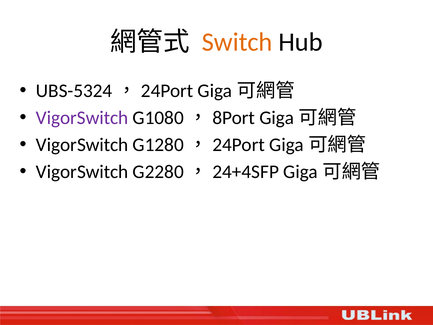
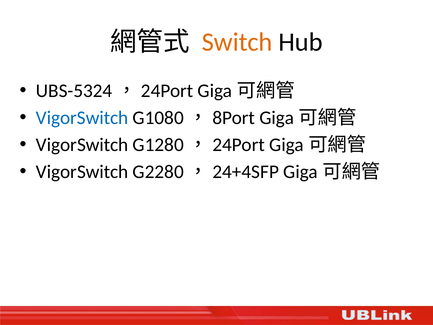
VigorSwitch at (82, 118) colour: purple -> blue
